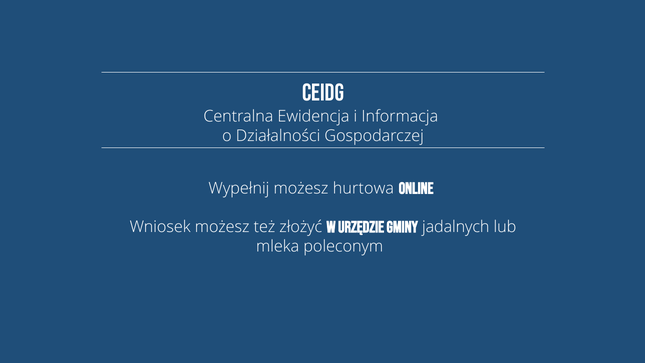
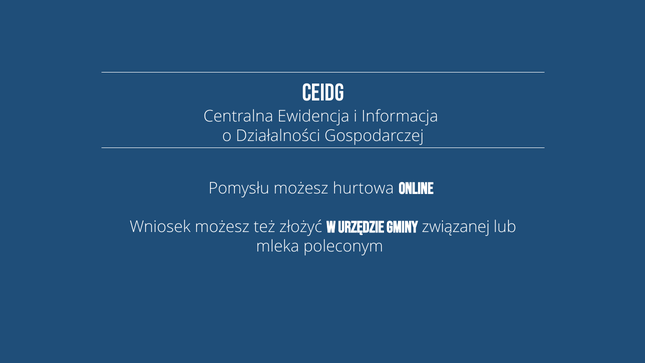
Wypełnij: Wypełnij -> Pomysłu
jadalnych: jadalnych -> związanej
